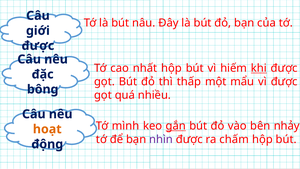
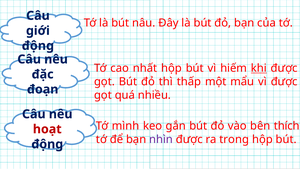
được at (38, 46): được -> động
bông: bông -> đoạn
gắn underline: present -> none
nhảy: nhảy -> thích
hoạt colour: orange -> red
chấm: chấm -> trong
